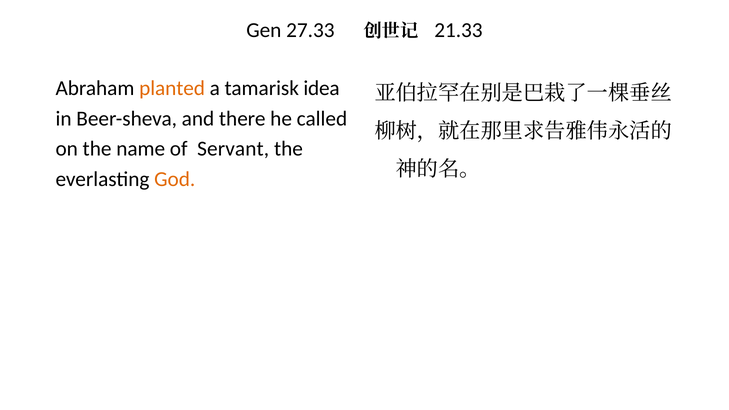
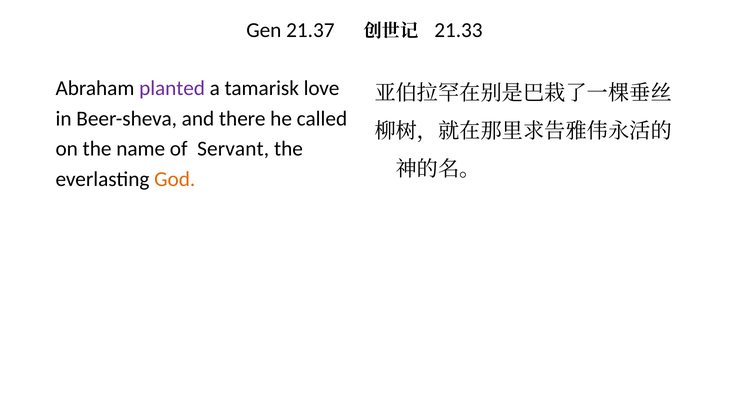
27.33: 27.33 -> 21.37
planted colour: orange -> purple
idea: idea -> love
